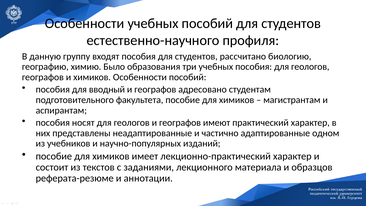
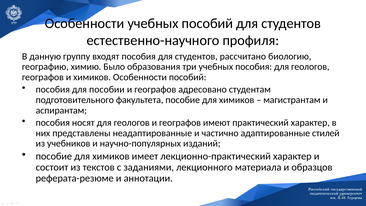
вводный: вводный -> пособии
одном: одном -> стилей
